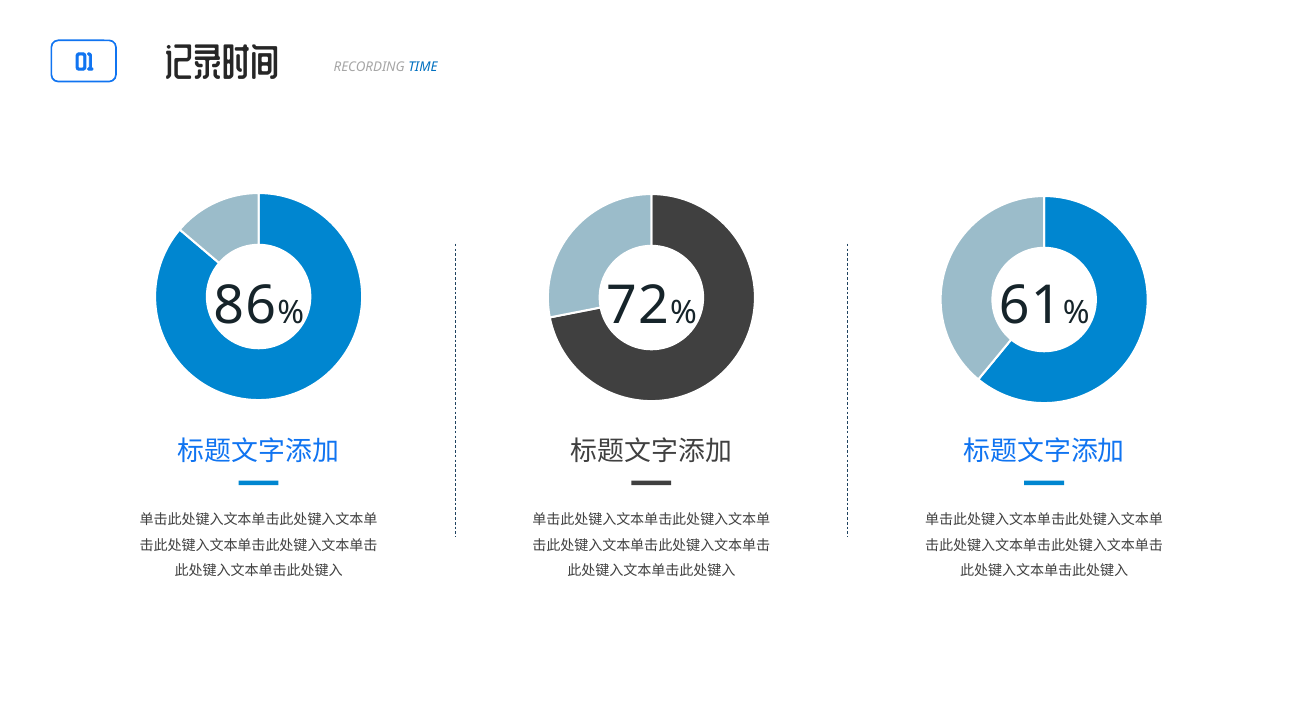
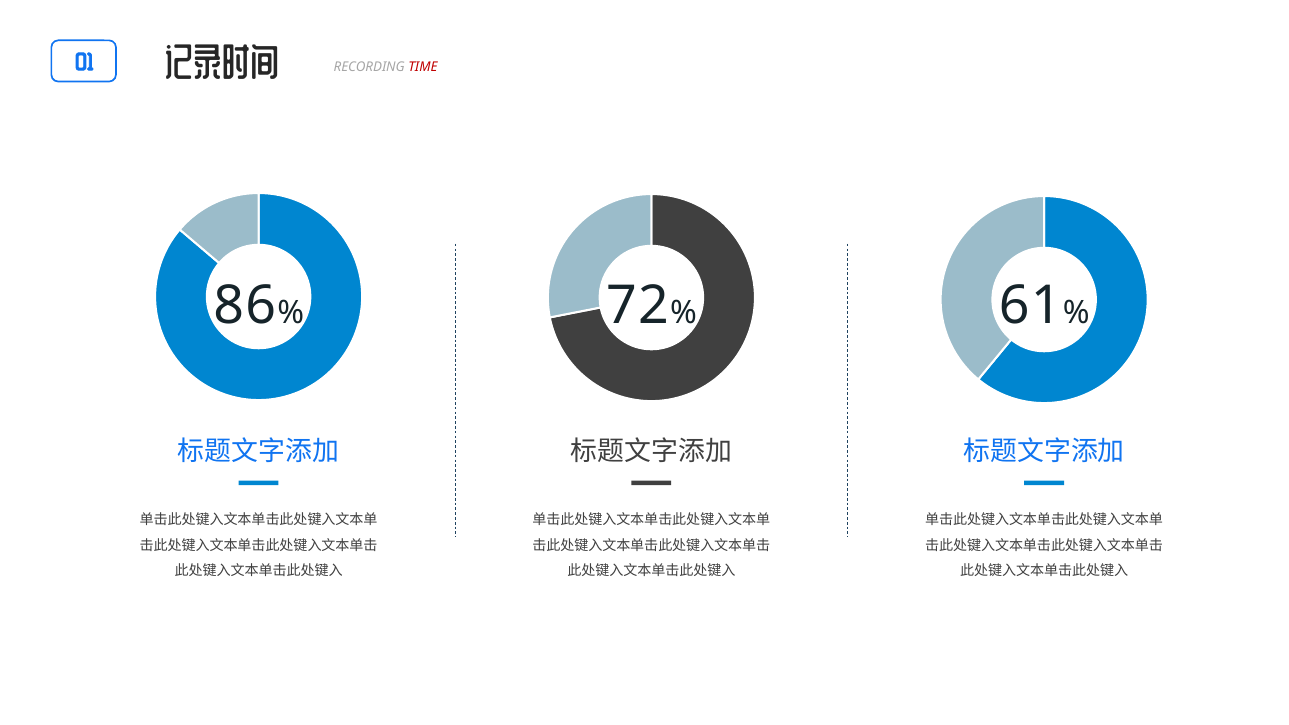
TIME colour: blue -> red
